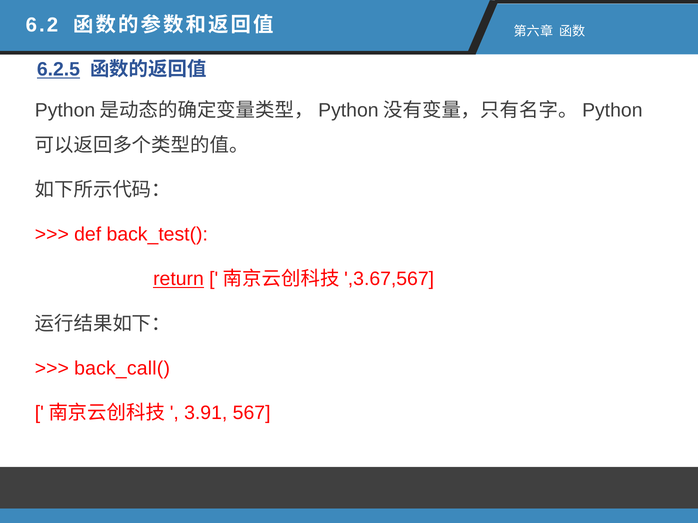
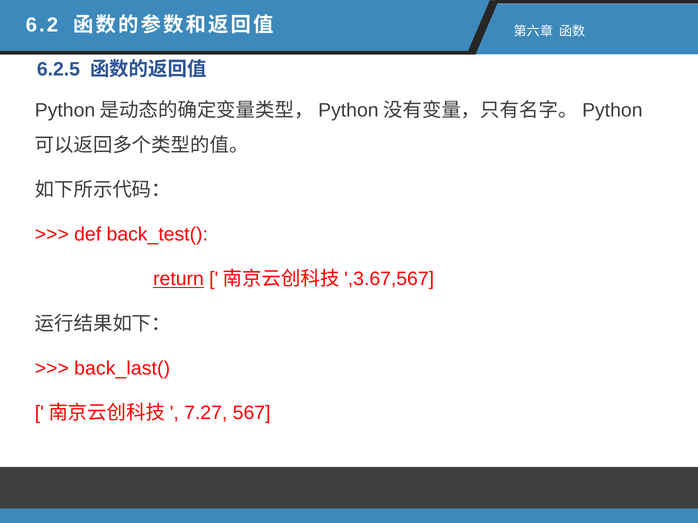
6.2.5 underline: present -> none
back_call(: back_call( -> back_last(
3.91: 3.91 -> 7.27
